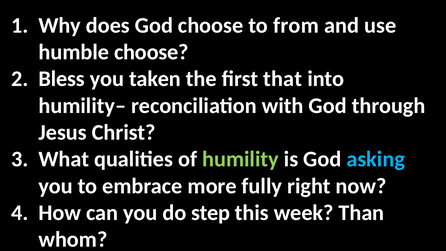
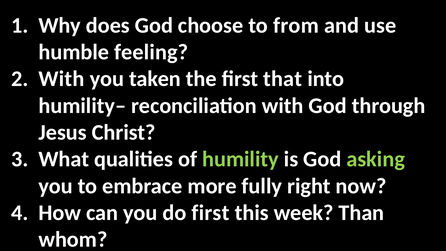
humble choose: choose -> feeling
Bless at (62, 79): Bless -> With
asking colour: light blue -> light green
do step: step -> first
